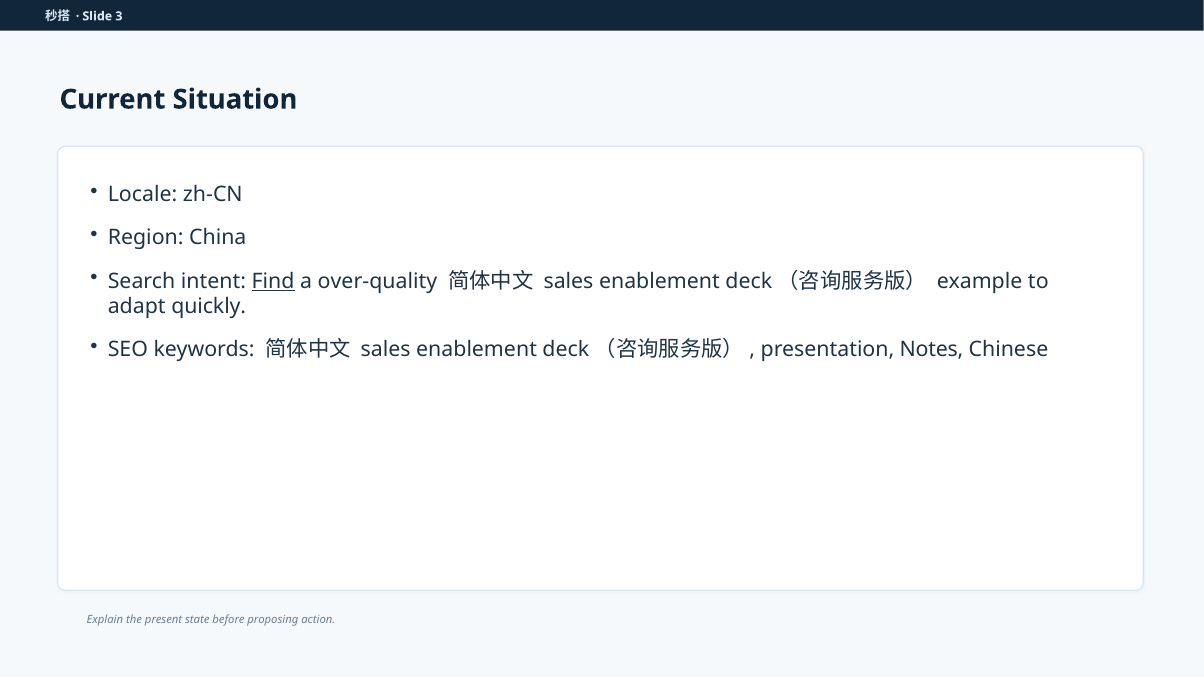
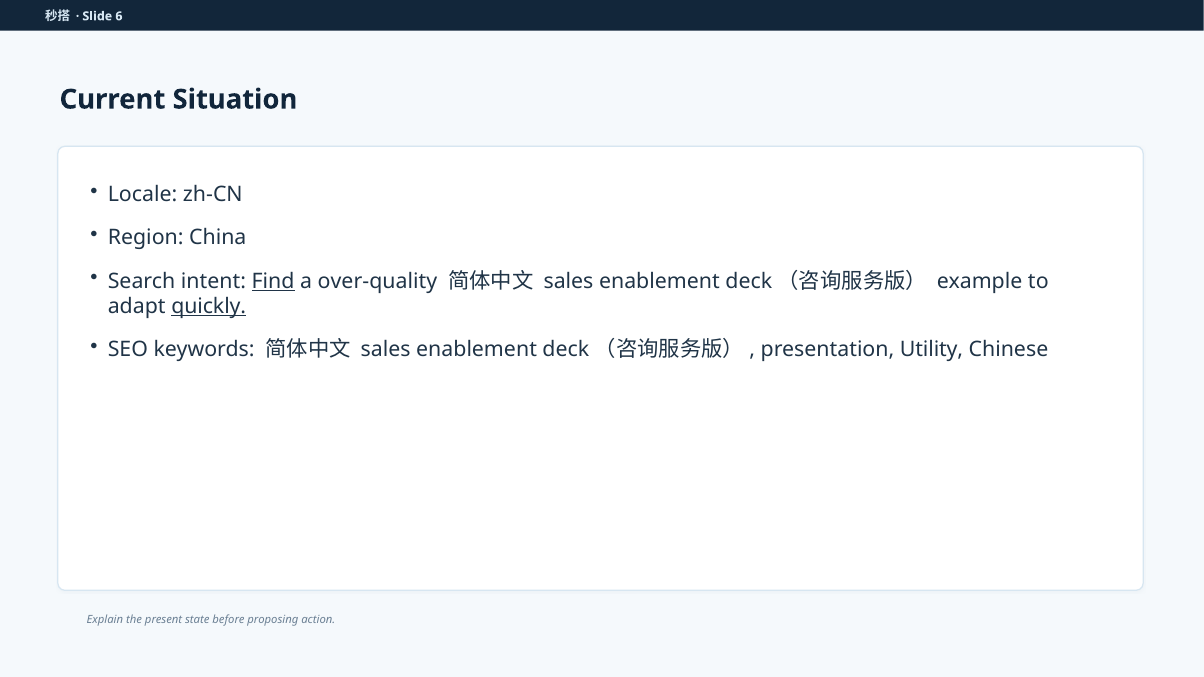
3: 3 -> 6
quickly underline: none -> present
Notes: Notes -> Utility
